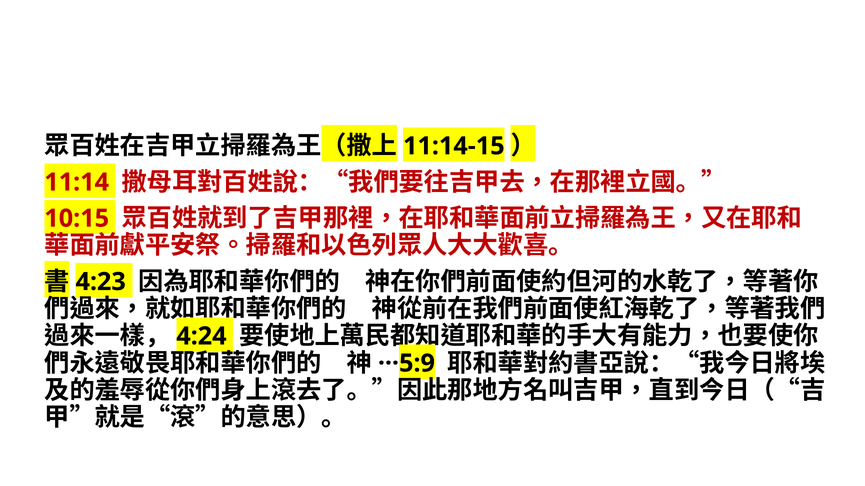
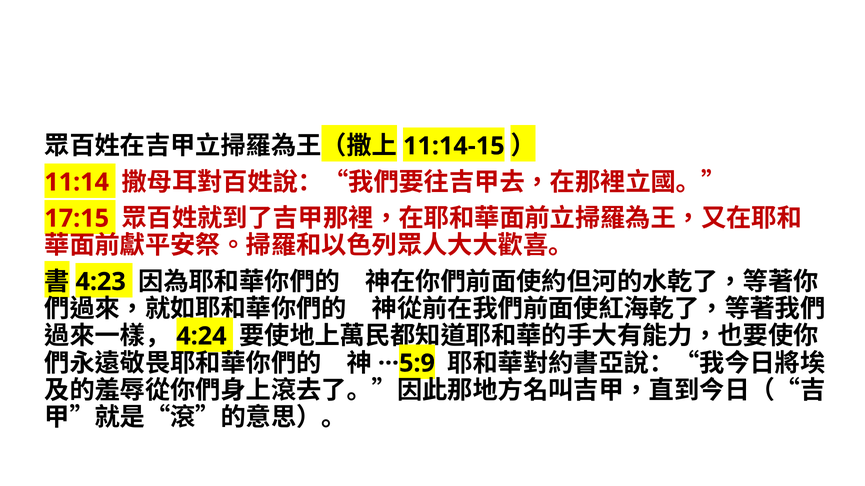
10:15: 10:15 -> 17:15
